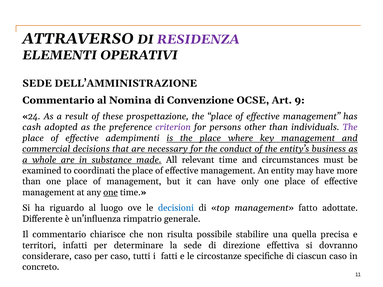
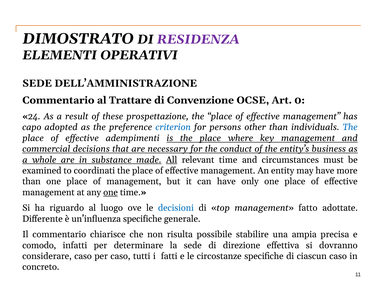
ATTRAVERSO: ATTRAVERSO -> DIMOSTRATO
Nomina: Nomina -> Trattare
9: 9 -> 0
cash: cash -> capo
criterion colour: purple -> blue
The at (350, 127) colour: purple -> blue
All underline: none -> present
un’influenza rimpatrio: rimpatrio -> specifiche
quella: quella -> ampia
territori: territori -> comodo
